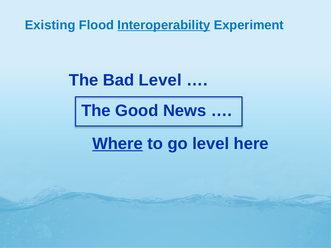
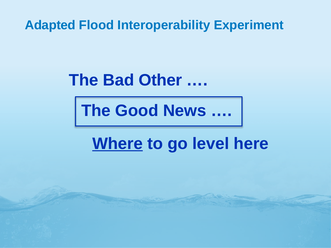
Existing: Existing -> Adapted
Interoperability underline: present -> none
Bad Level: Level -> Other
